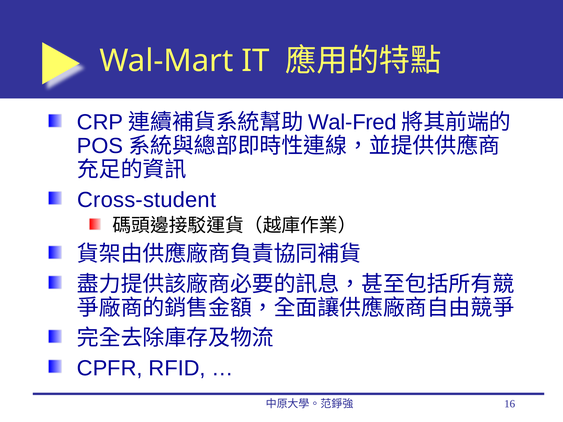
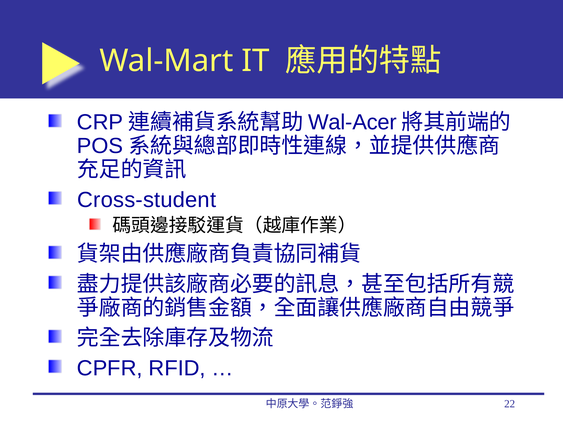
Wal-Fred: Wal-Fred -> Wal-Acer
16: 16 -> 22
